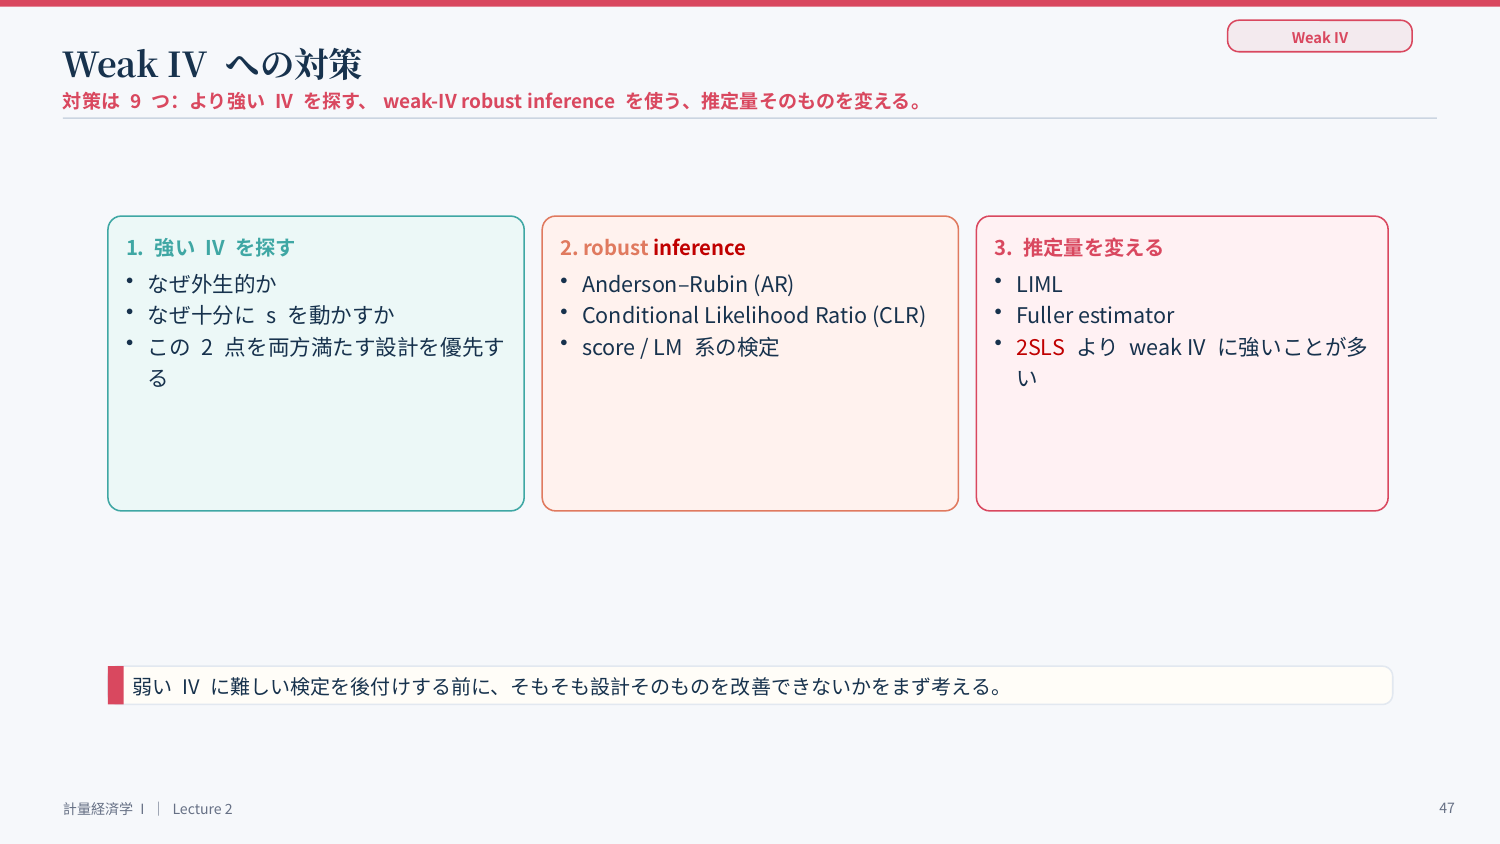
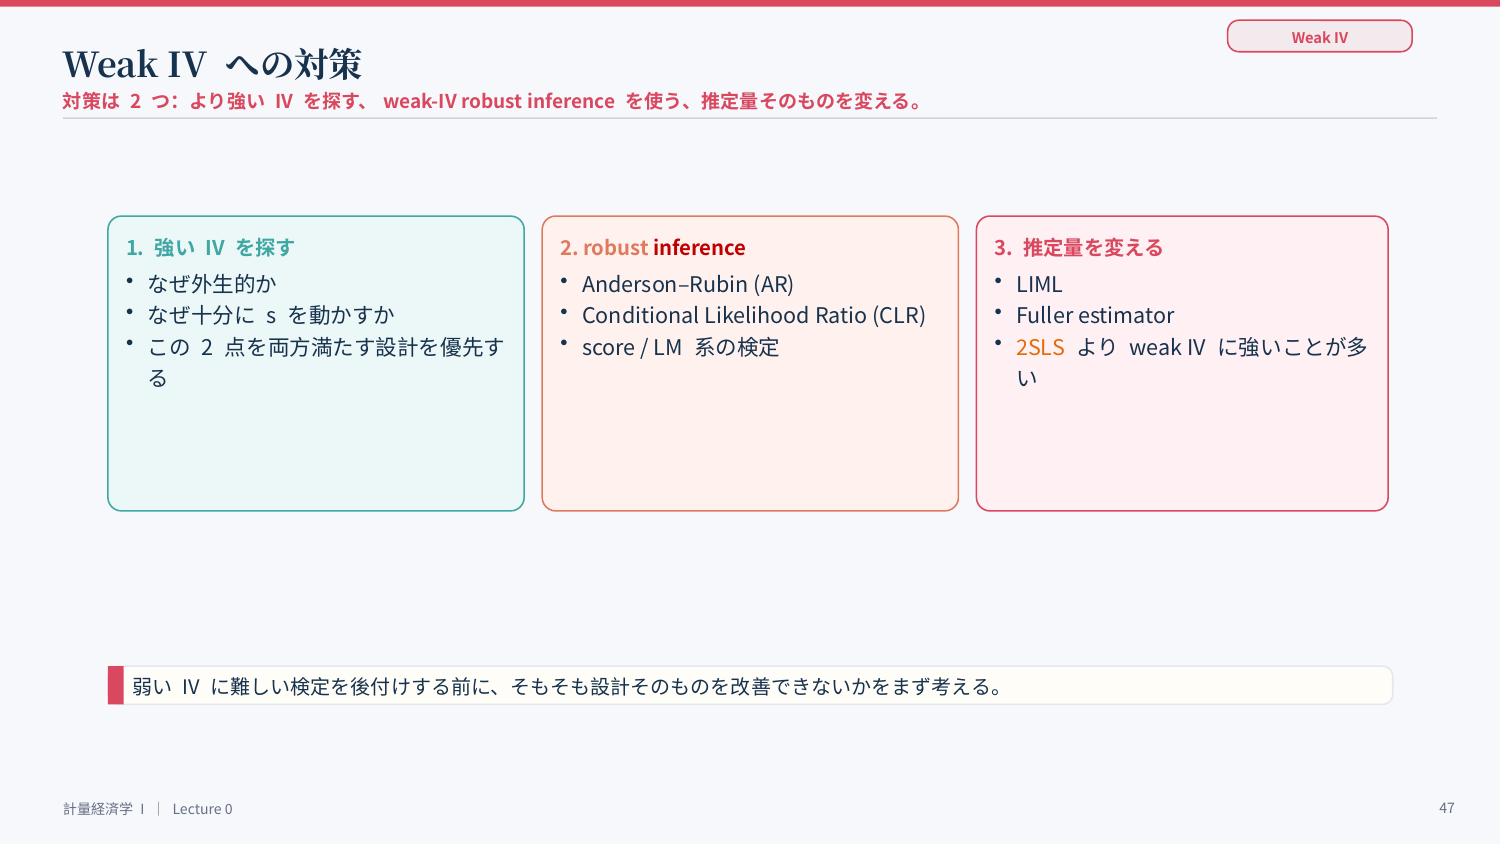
9 at (136, 102): 9 -> 2
2SLS colour: red -> orange
Lecture 2: 2 -> 0
